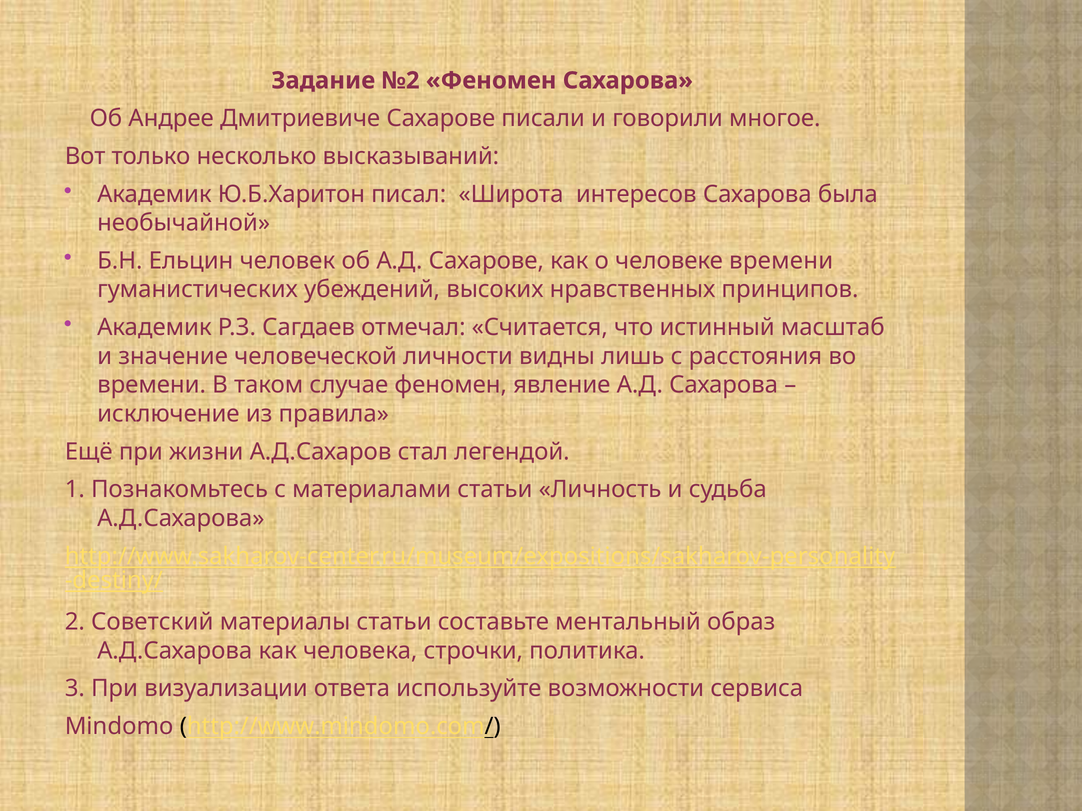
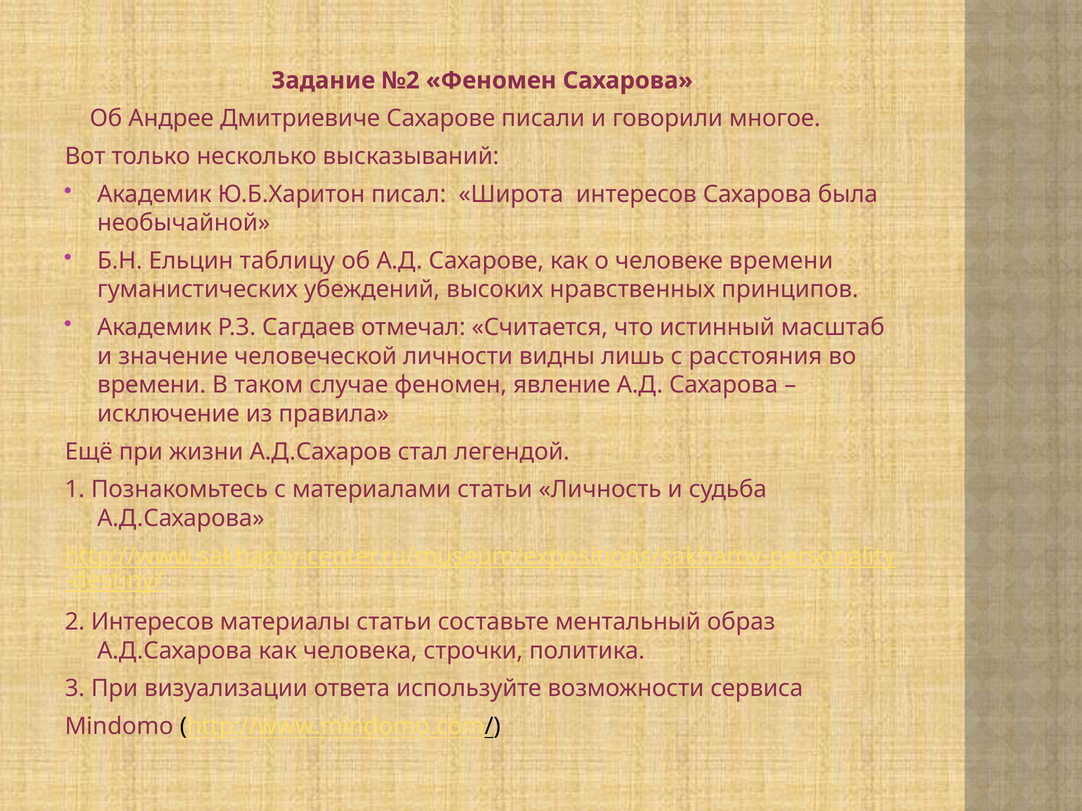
человек: человек -> таблицу
2 Советский: Советский -> Интересов
